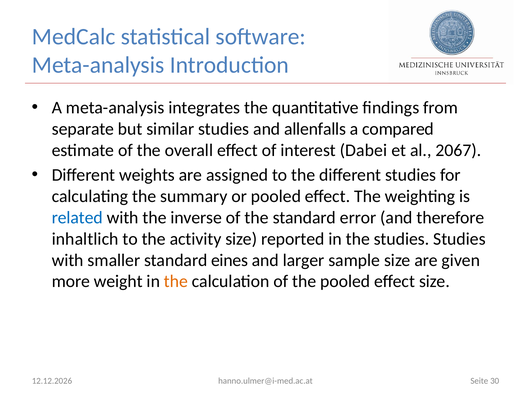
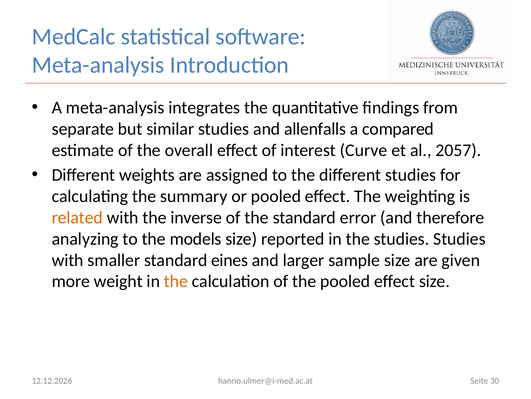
Dabei: Dabei -> Curve
2067: 2067 -> 2057
related colour: blue -> orange
inhaltlich: inhaltlich -> analyzing
activity: activity -> models
